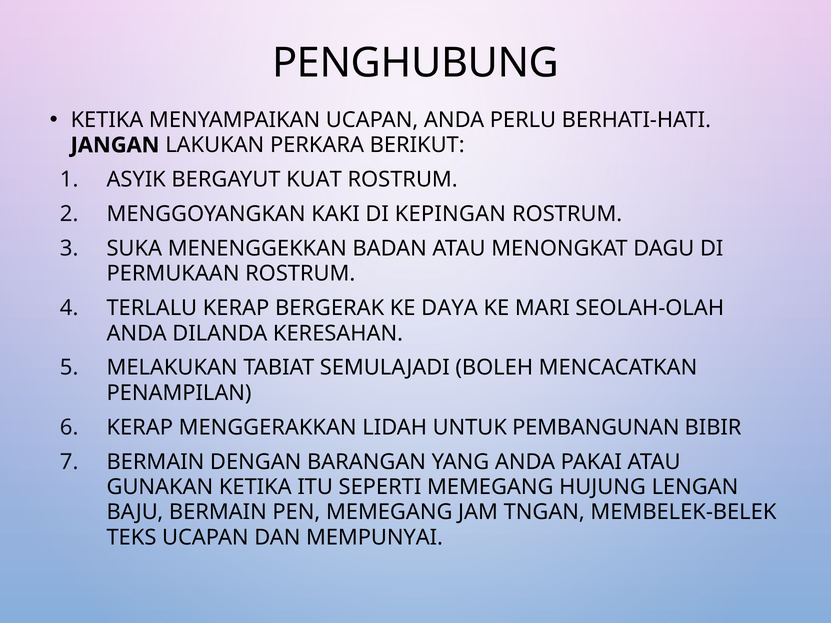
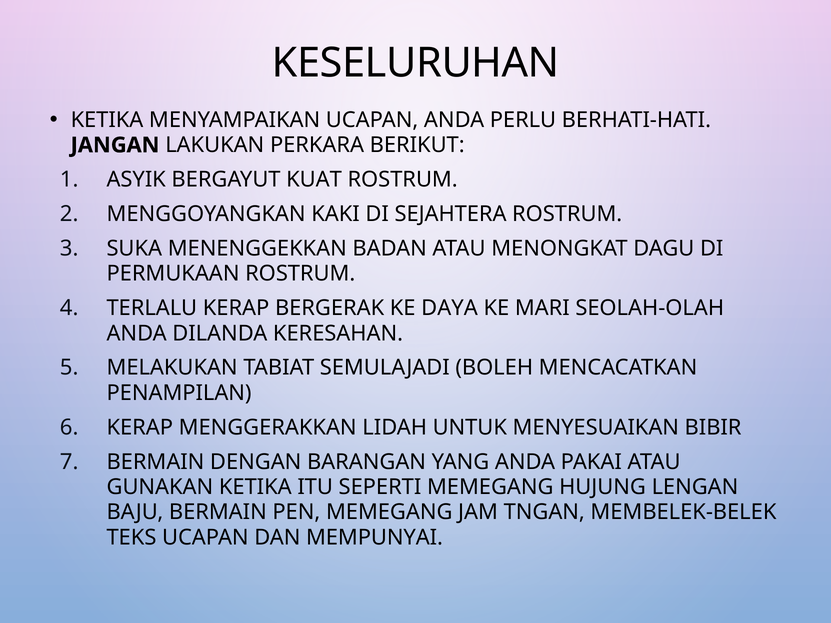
PENGHUBUNG: PENGHUBUNG -> KESELURUHAN
KEPINGAN: KEPINGAN -> SEJAHTERA
PEMBANGUNAN: PEMBANGUNAN -> MENYESUAIKAN
